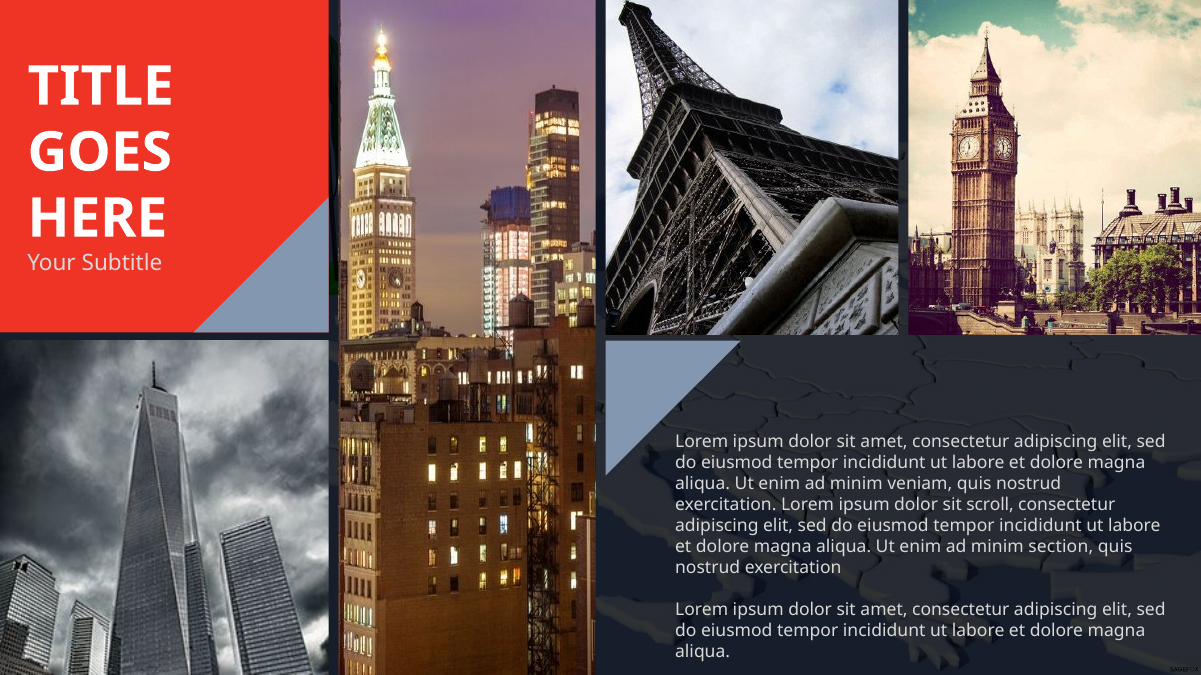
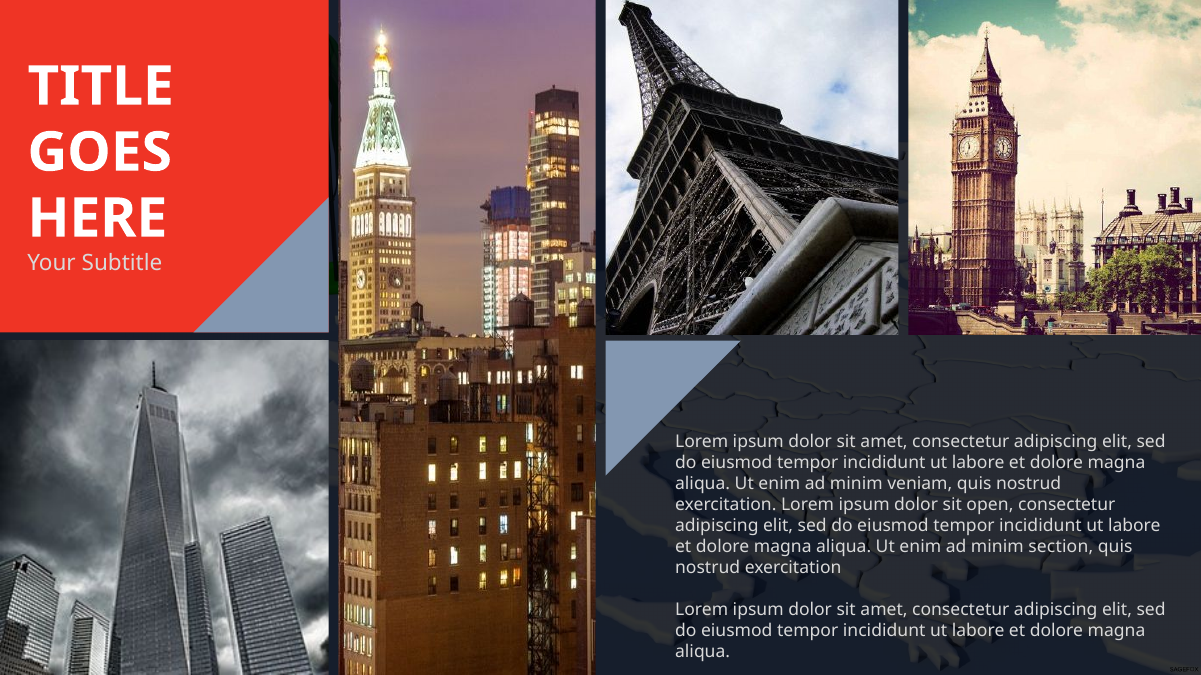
scroll: scroll -> open
